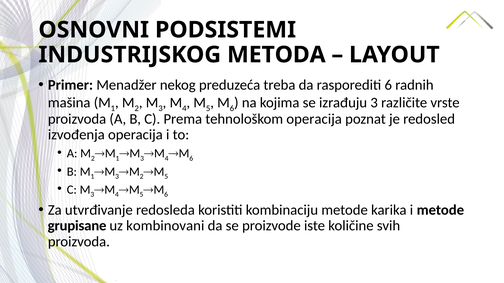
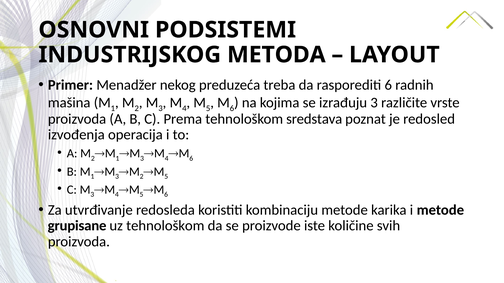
tehnološkom operacija: operacija -> sredstava
uz kombinovani: kombinovani -> tehnološkom
